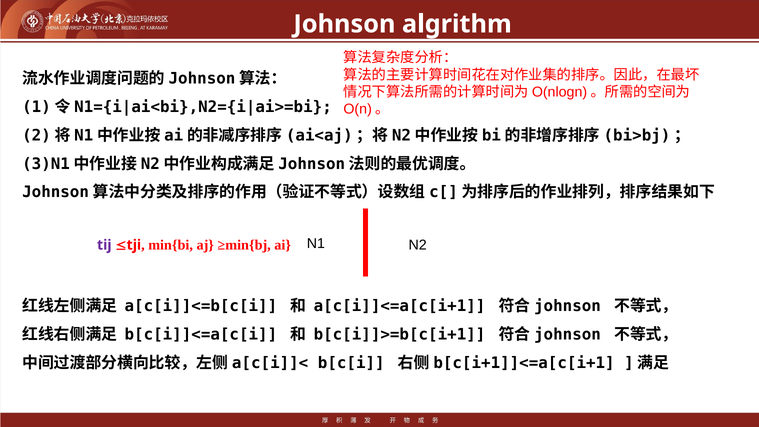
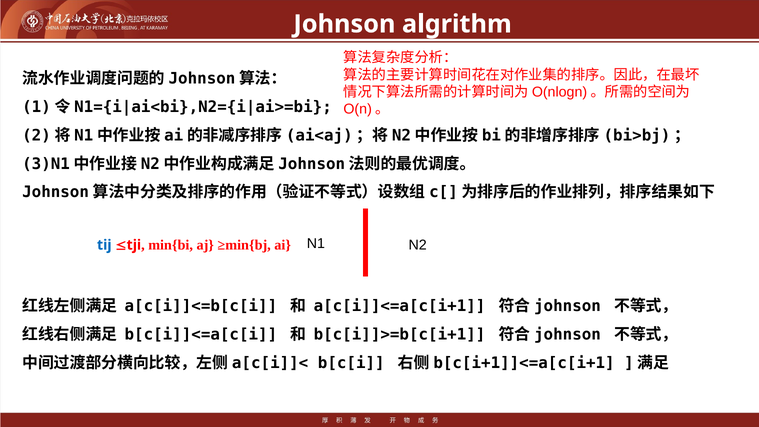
tij colour: purple -> blue
